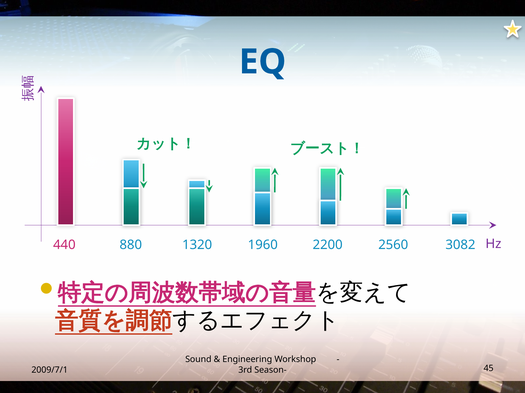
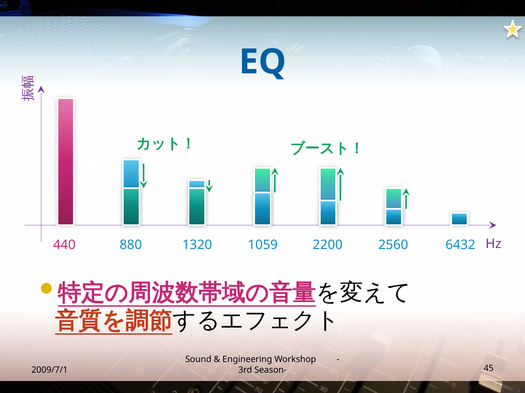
1960: 1960 -> 1059
3082: 3082 -> 6432
